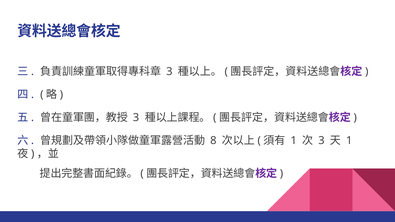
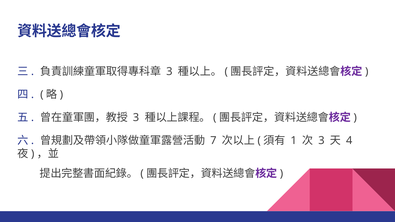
8: 8 -> 7
1 at (349, 141): 1 -> 4
